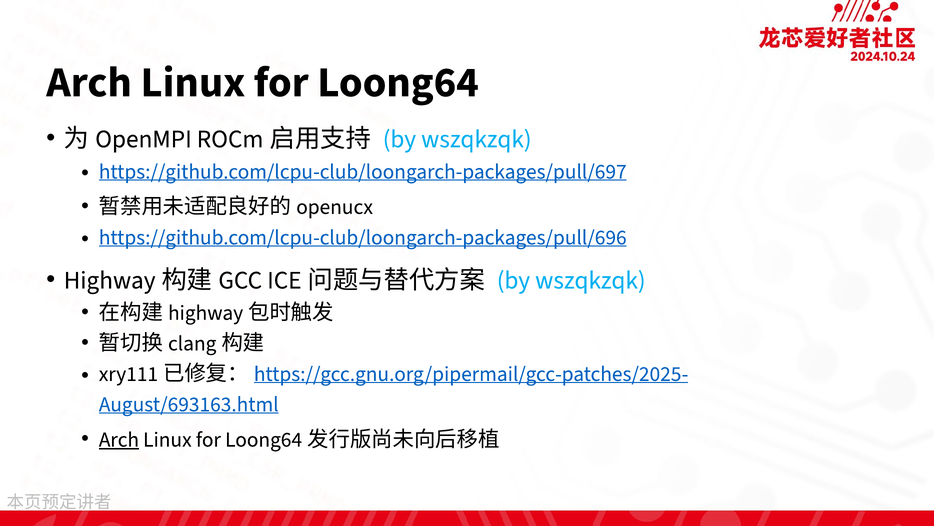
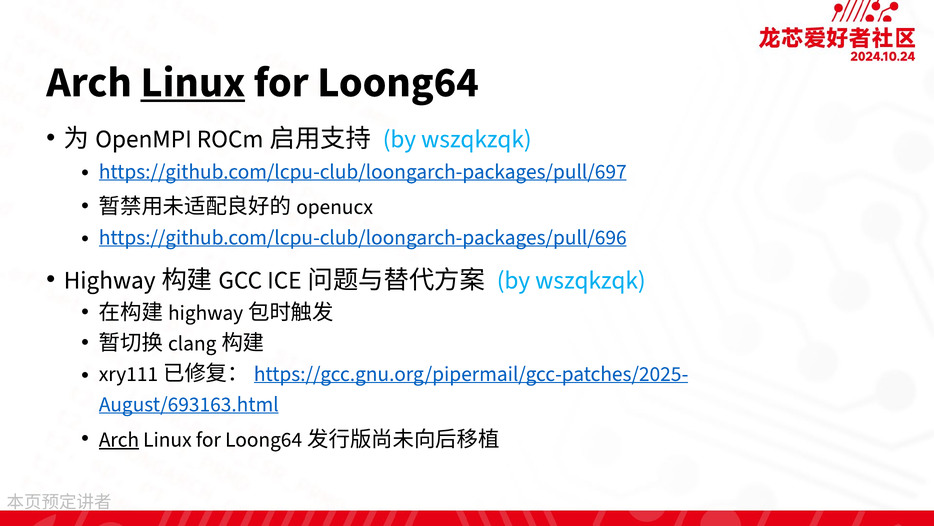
Linux at (193, 82) underline: none -> present
